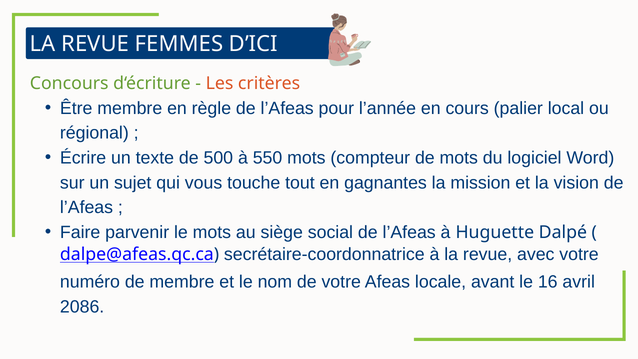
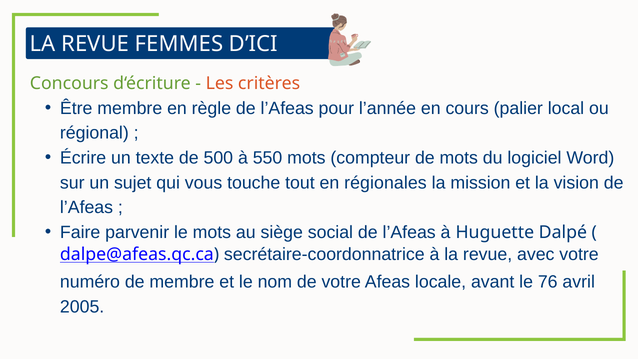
gagnantes: gagnantes -> régionales
16: 16 -> 76
2086: 2086 -> 2005
